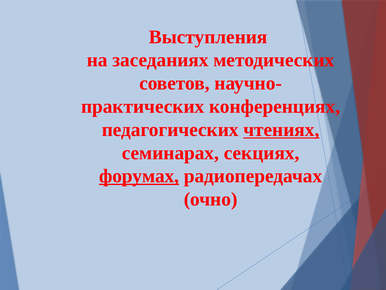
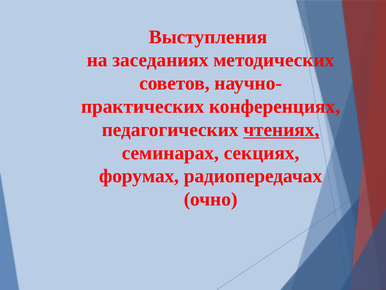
форумах underline: present -> none
